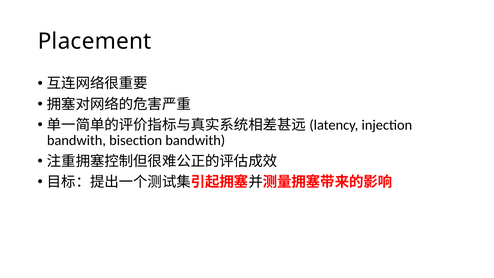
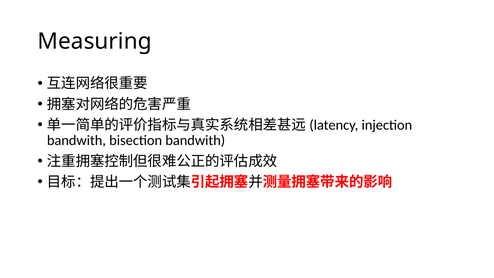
Placement: Placement -> Measuring
